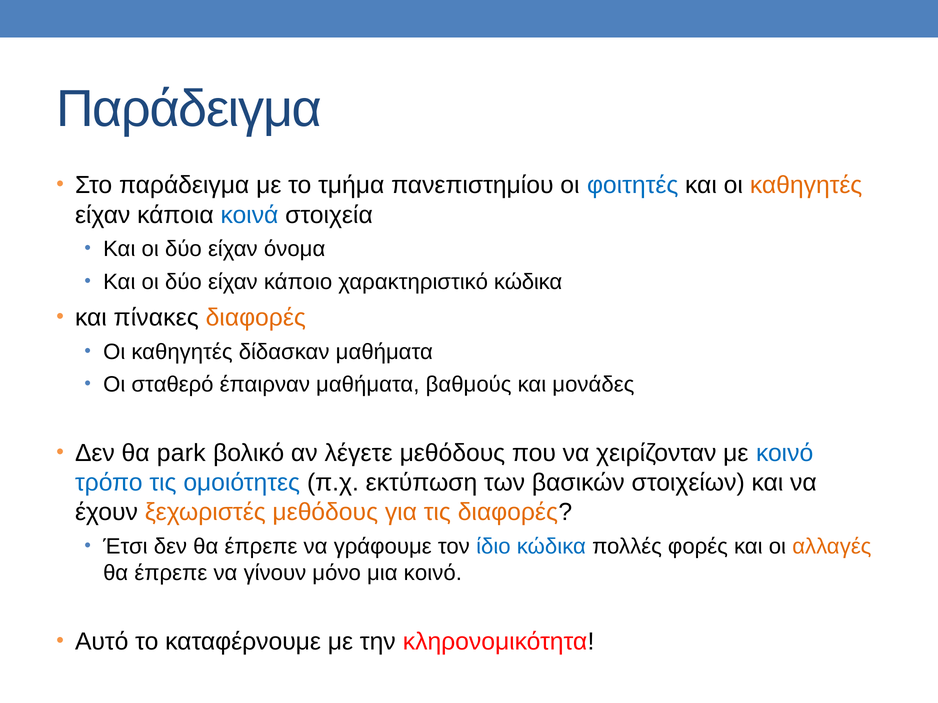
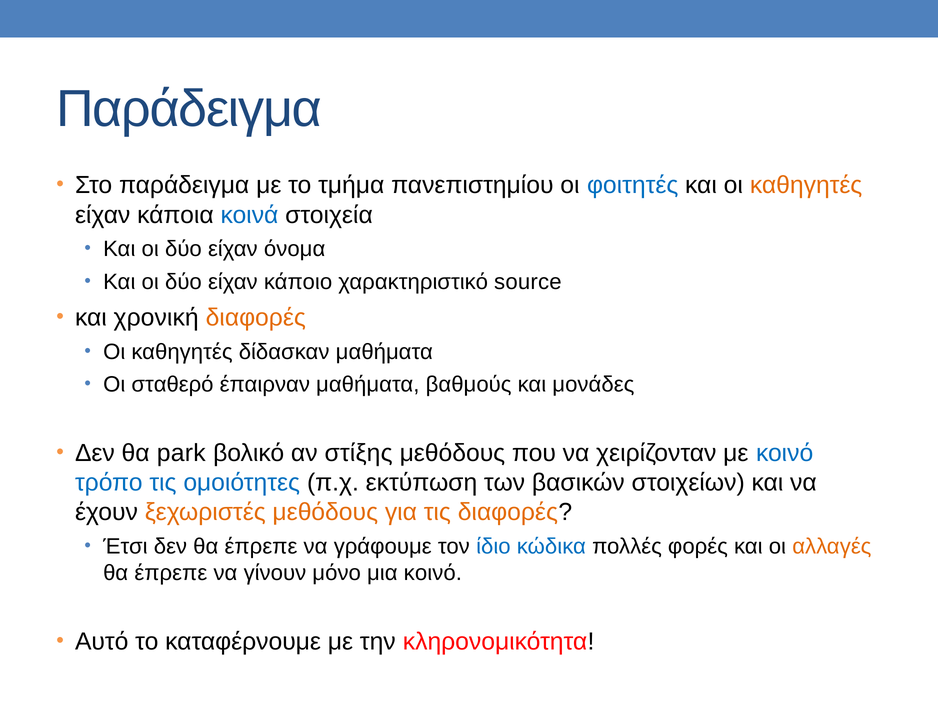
χαρακτηριστικό κώδικα: κώδικα -> source
πίνακες: πίνακες -> χρονική
λέγετε: λέγετε -> στίξης
